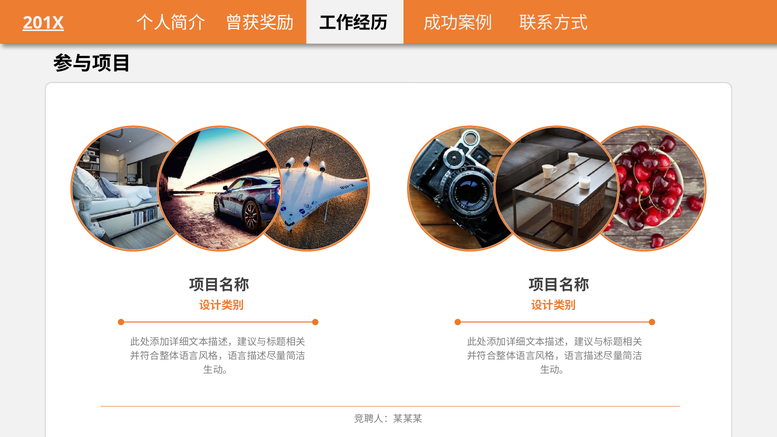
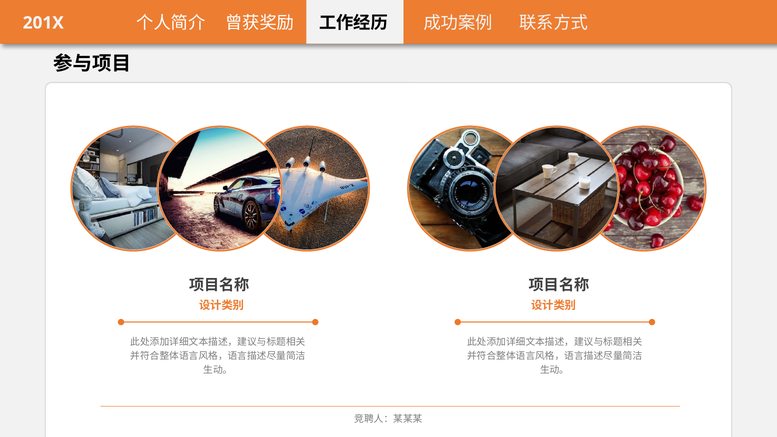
201X underline: present -> none
